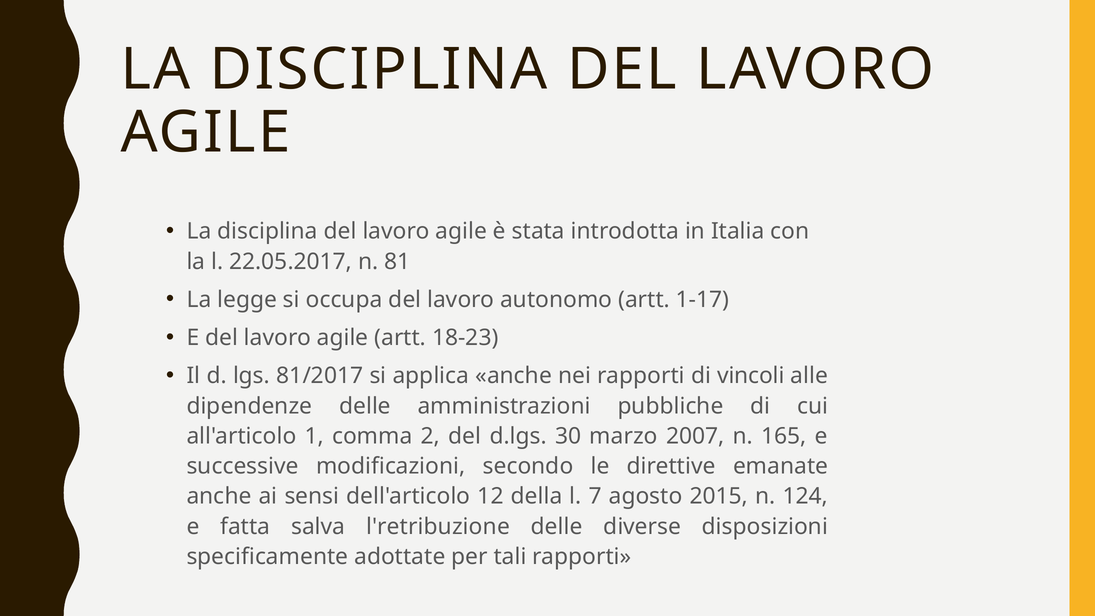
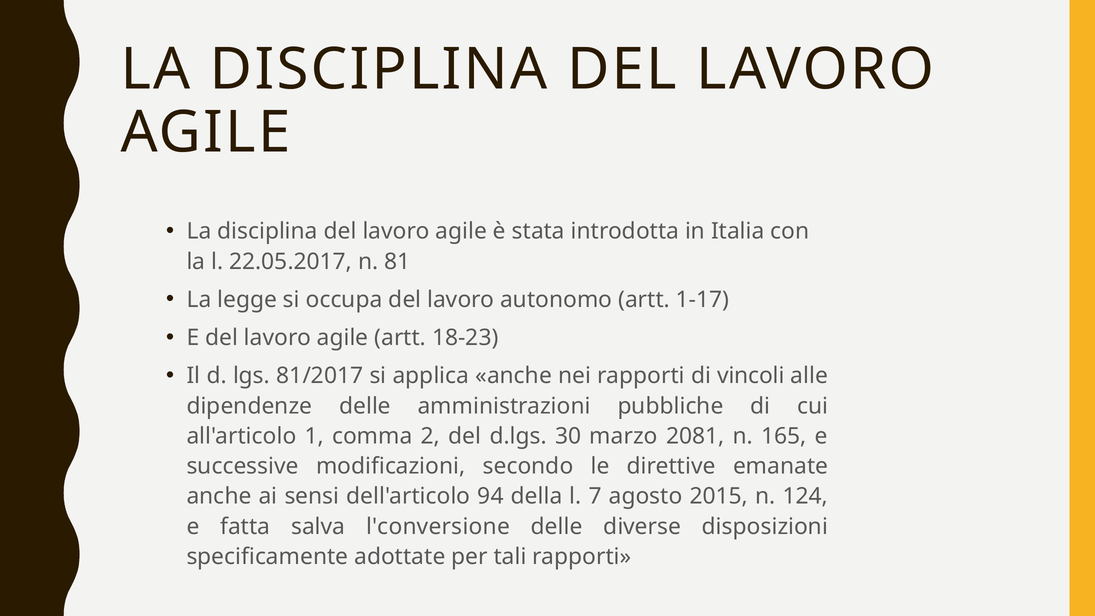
2007: 2007 -> 2081
12: 12 -> 94
l'retribuzione: l'retribuzione -> l'conversione
